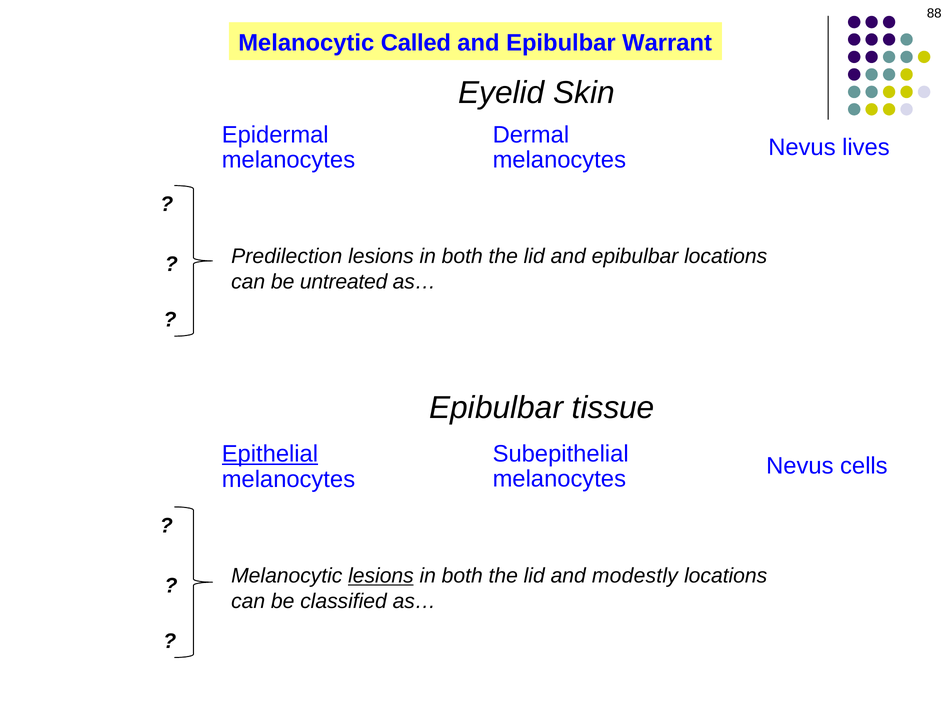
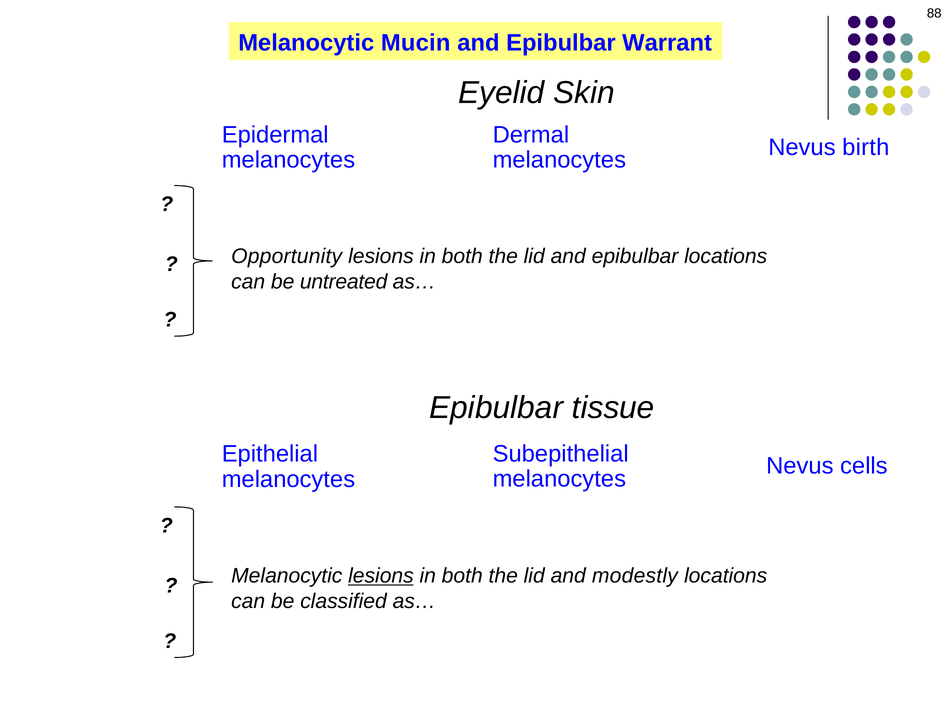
Called: Called -> Mucin
lives: lives -> birth
Predilection: Predilection -> Opportunity
Epithelial underline: present -> none
